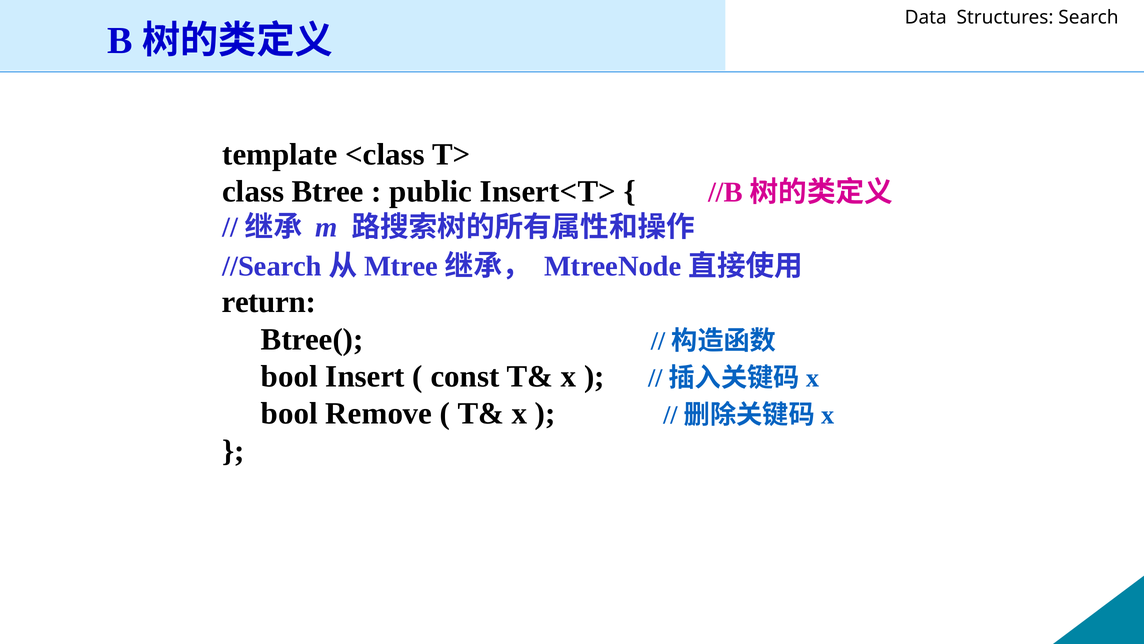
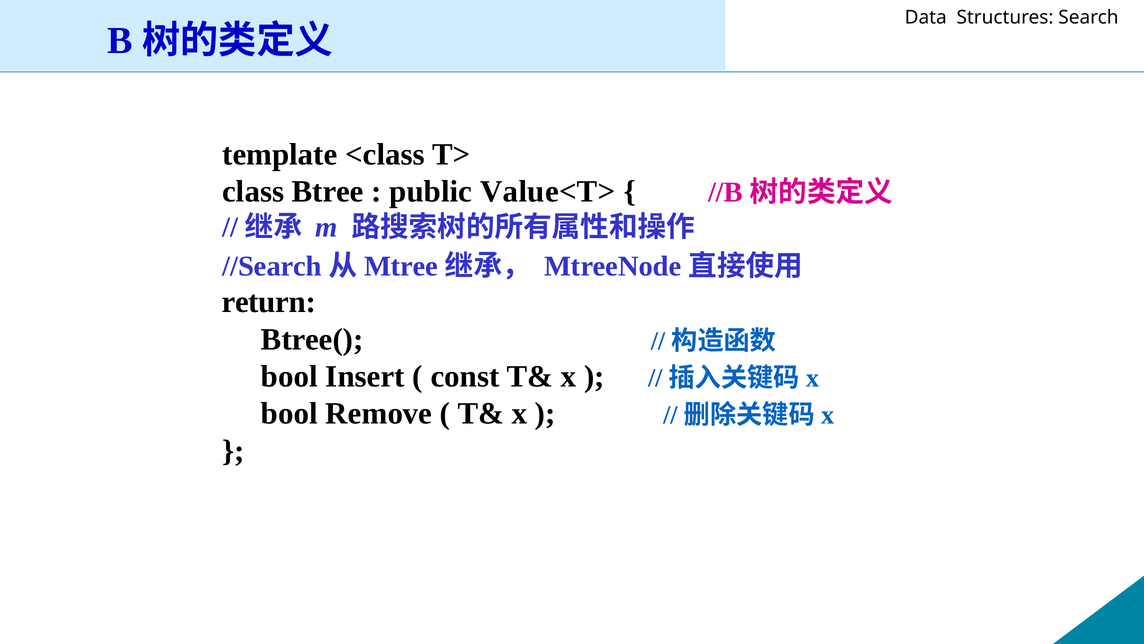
Insert<T>: Insert<T> -> Value<T>
